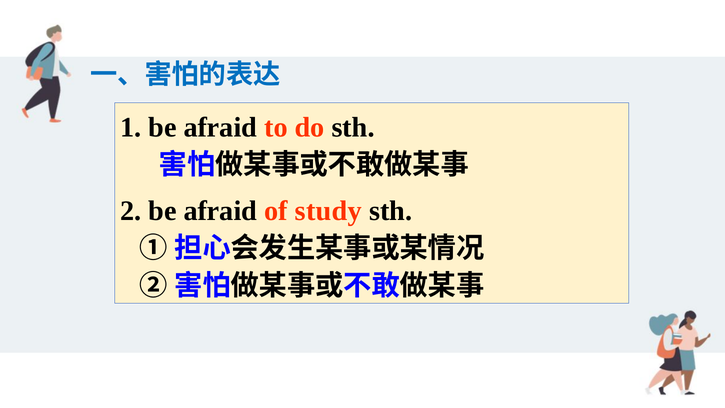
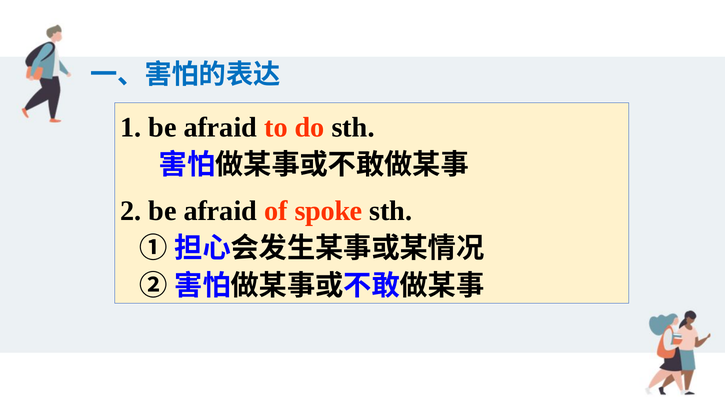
study: study -> spoke
